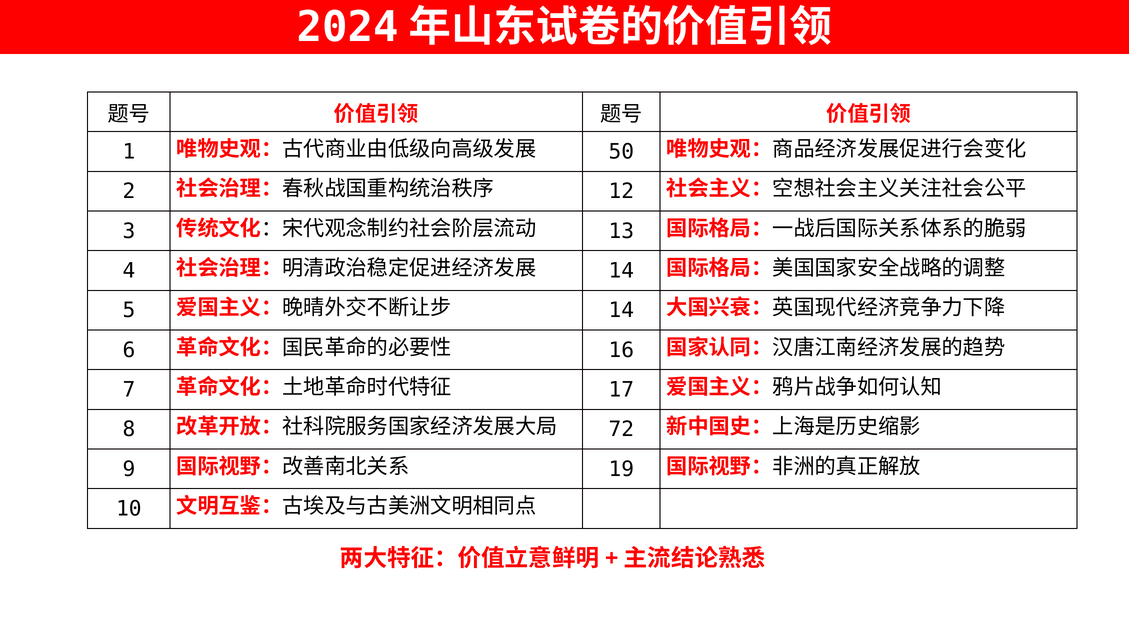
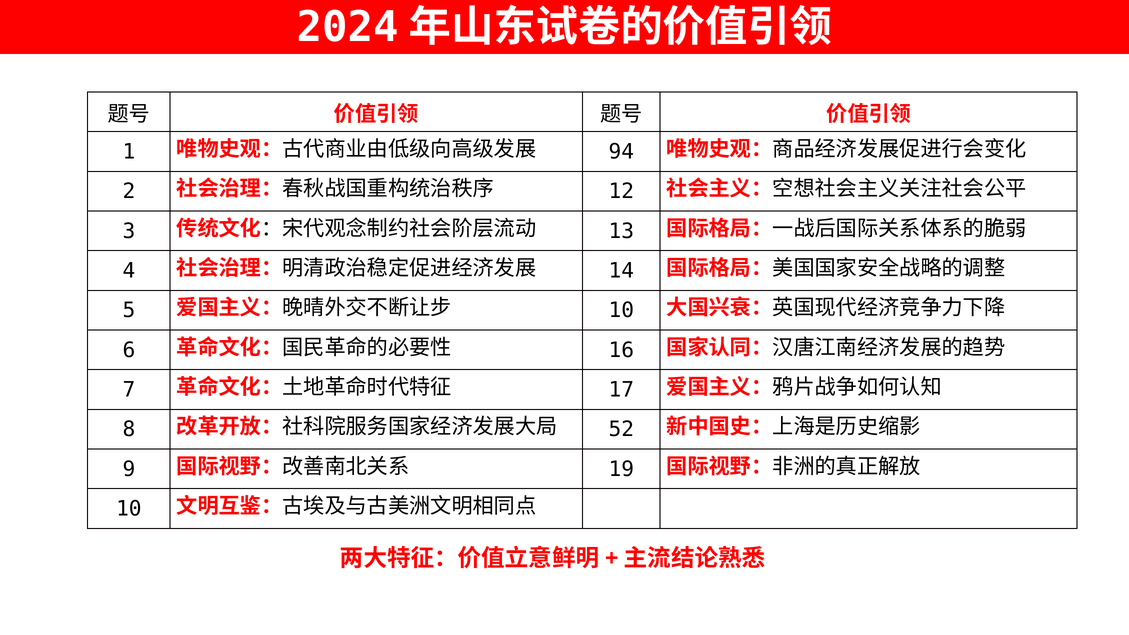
50: 50 -> 94
14 at (621, 311): 14 -> 10
72: 72 -> 52
